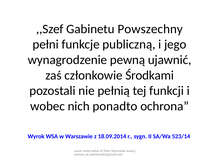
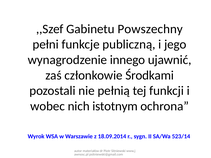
pewną: pewną -> innego
ponadto: ponadto -> istotnym
